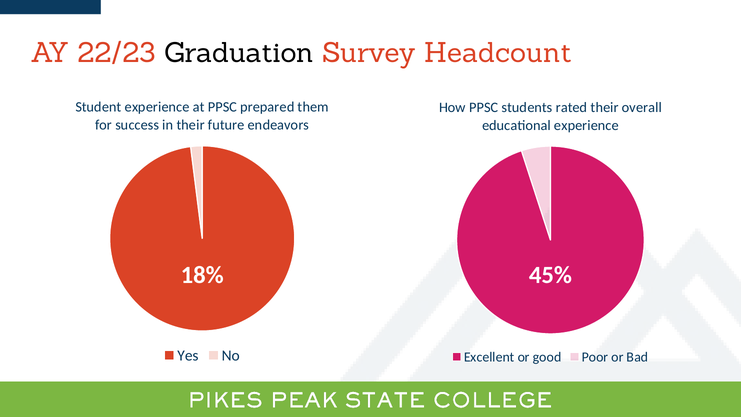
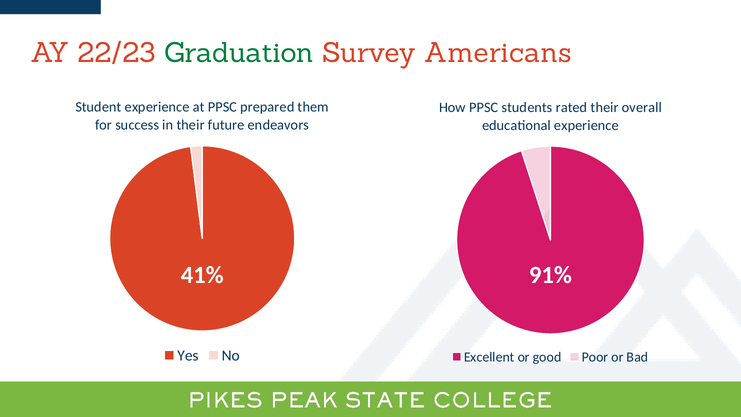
Graduation colour: black -> green
Headcount: Headcount -> Americans
18%: 18% -> 41%
45%: 45% -> 91%
